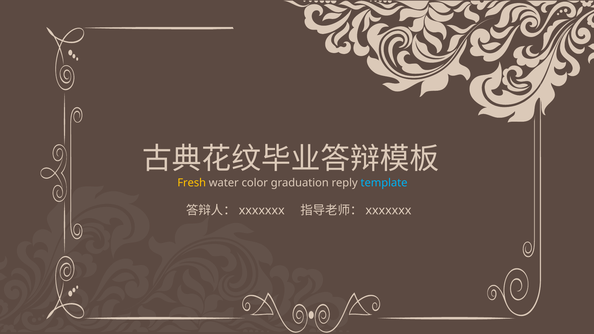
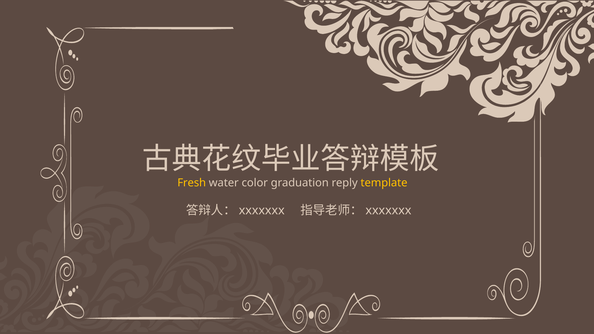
template colour: light blue -> yellow
